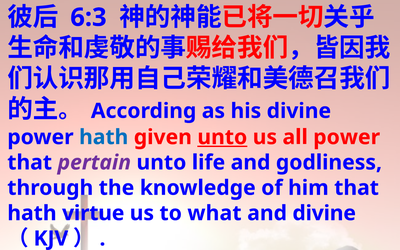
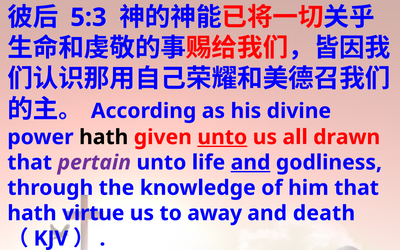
6:3: 6:3 -> 5:3
hath at (104, 137) colour: blue -> black
all power: power -> drawn
and at (251, 163) underline: none -> present
what: what -> away
and divine: divine -> death
